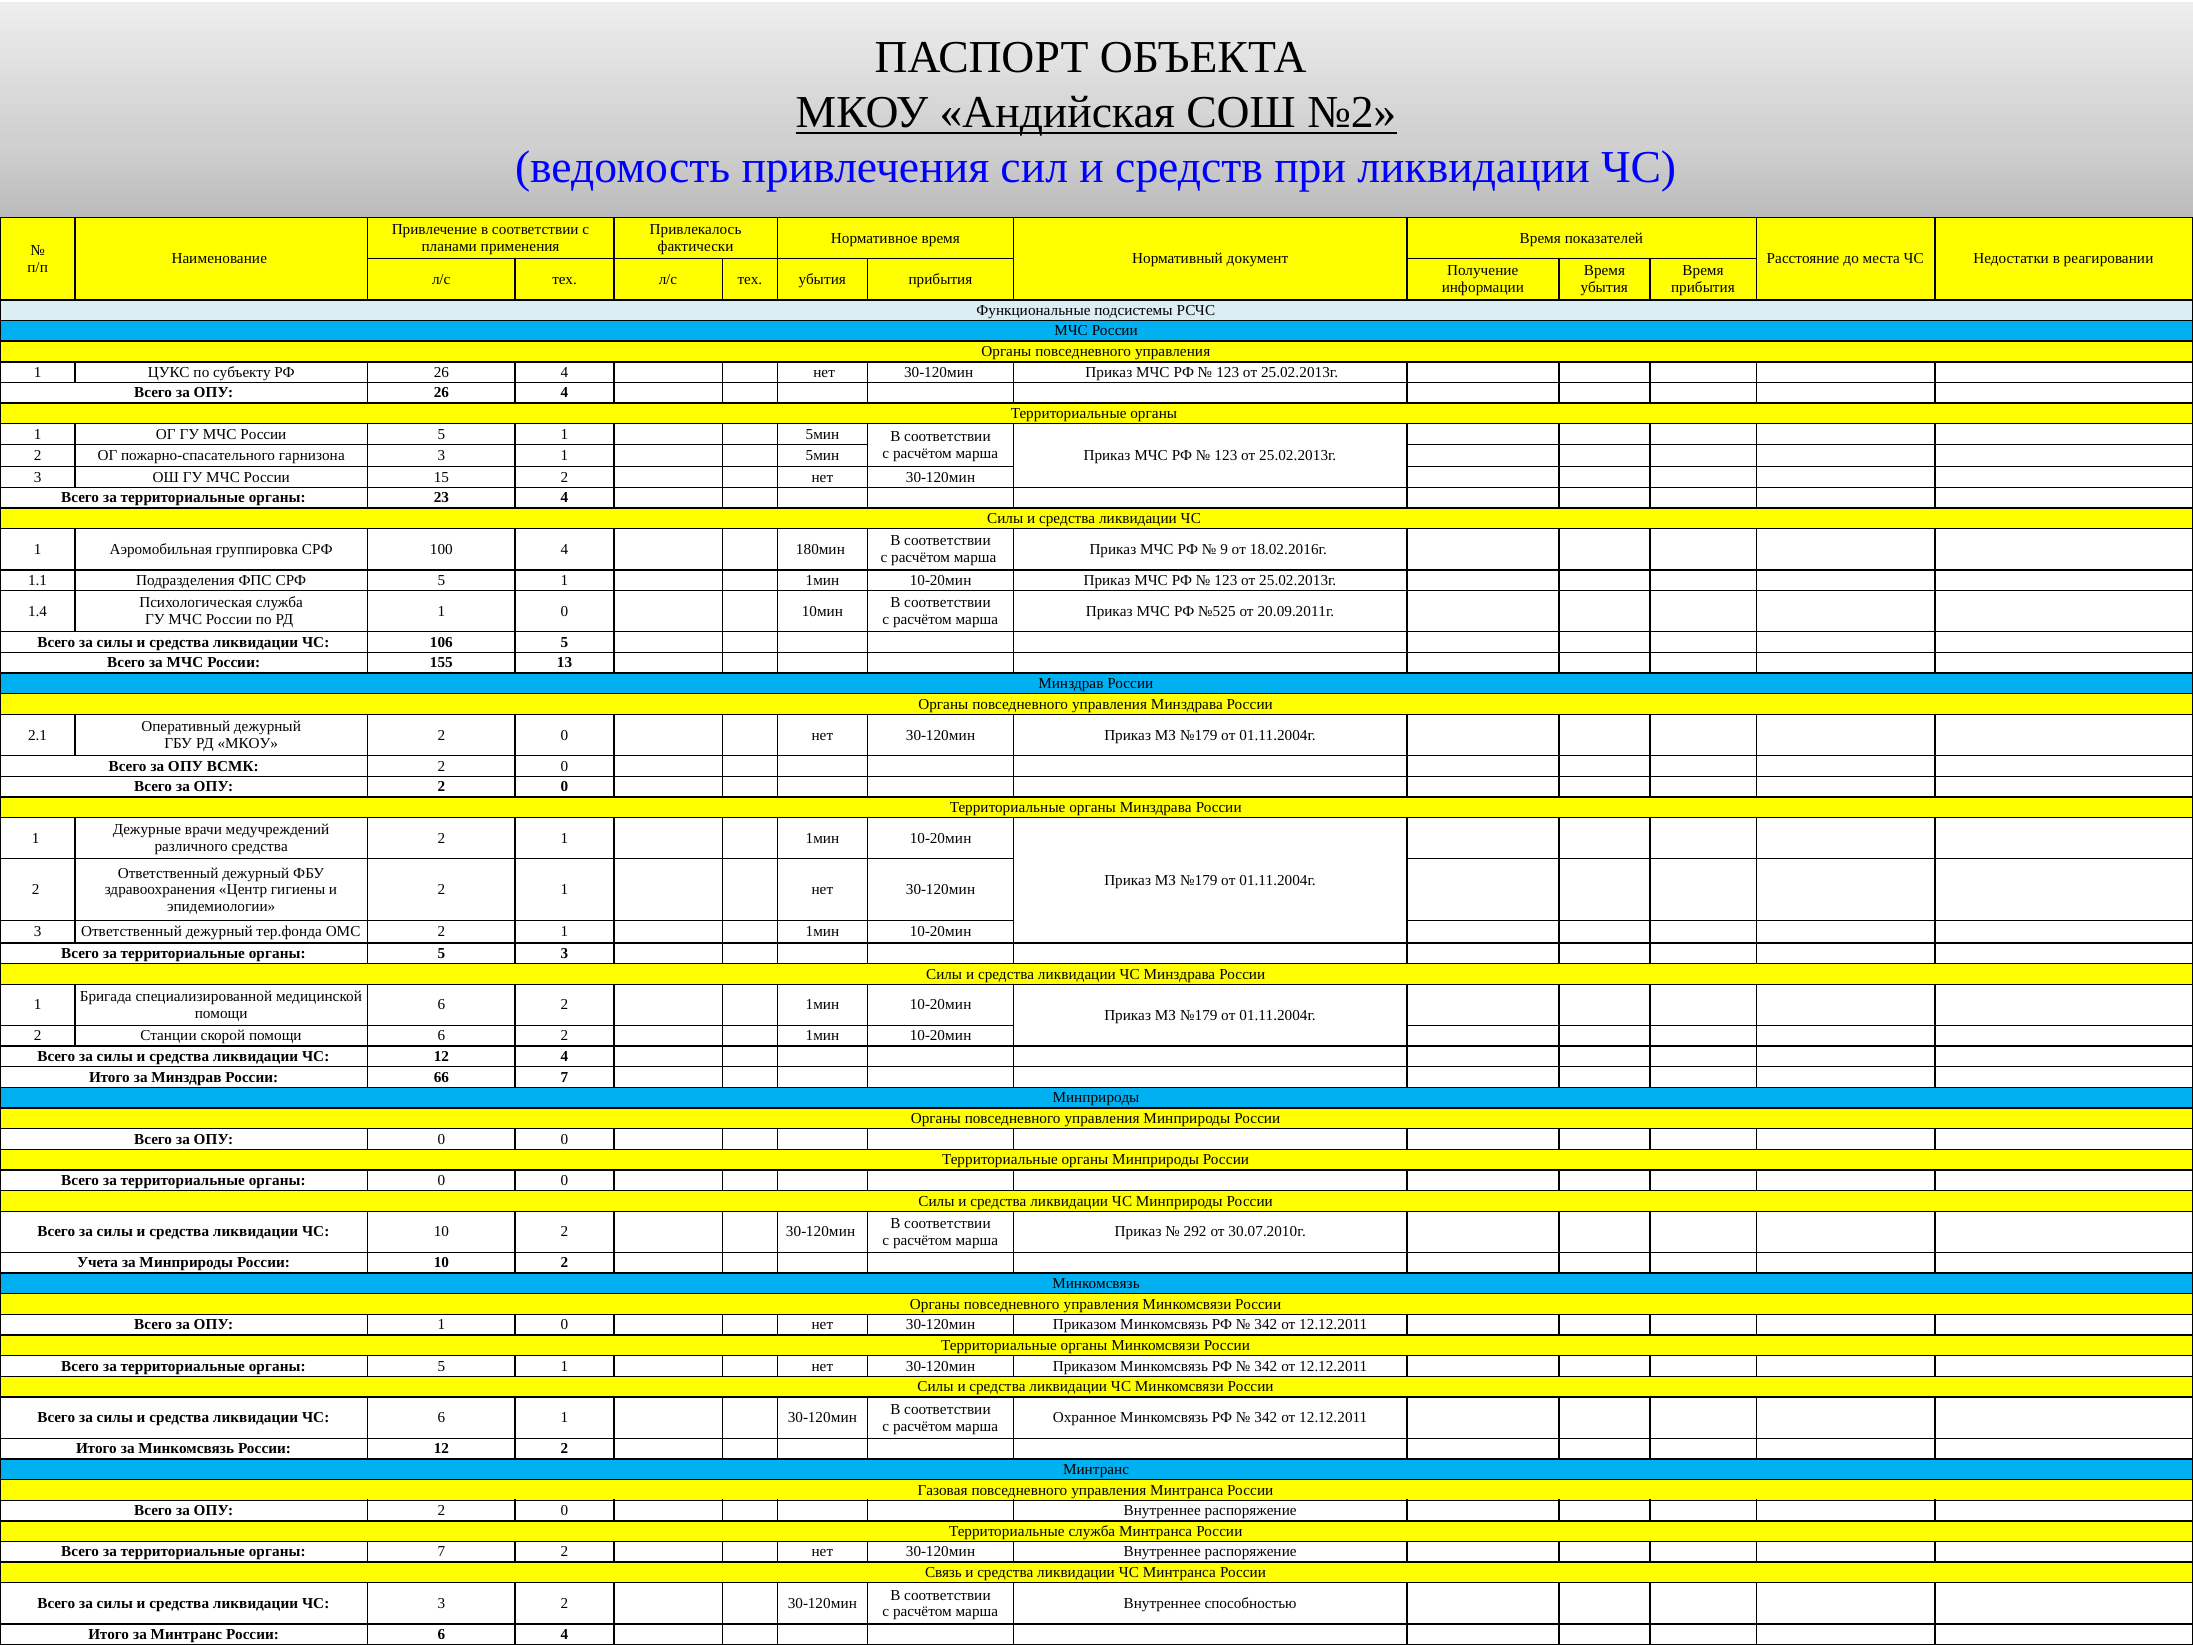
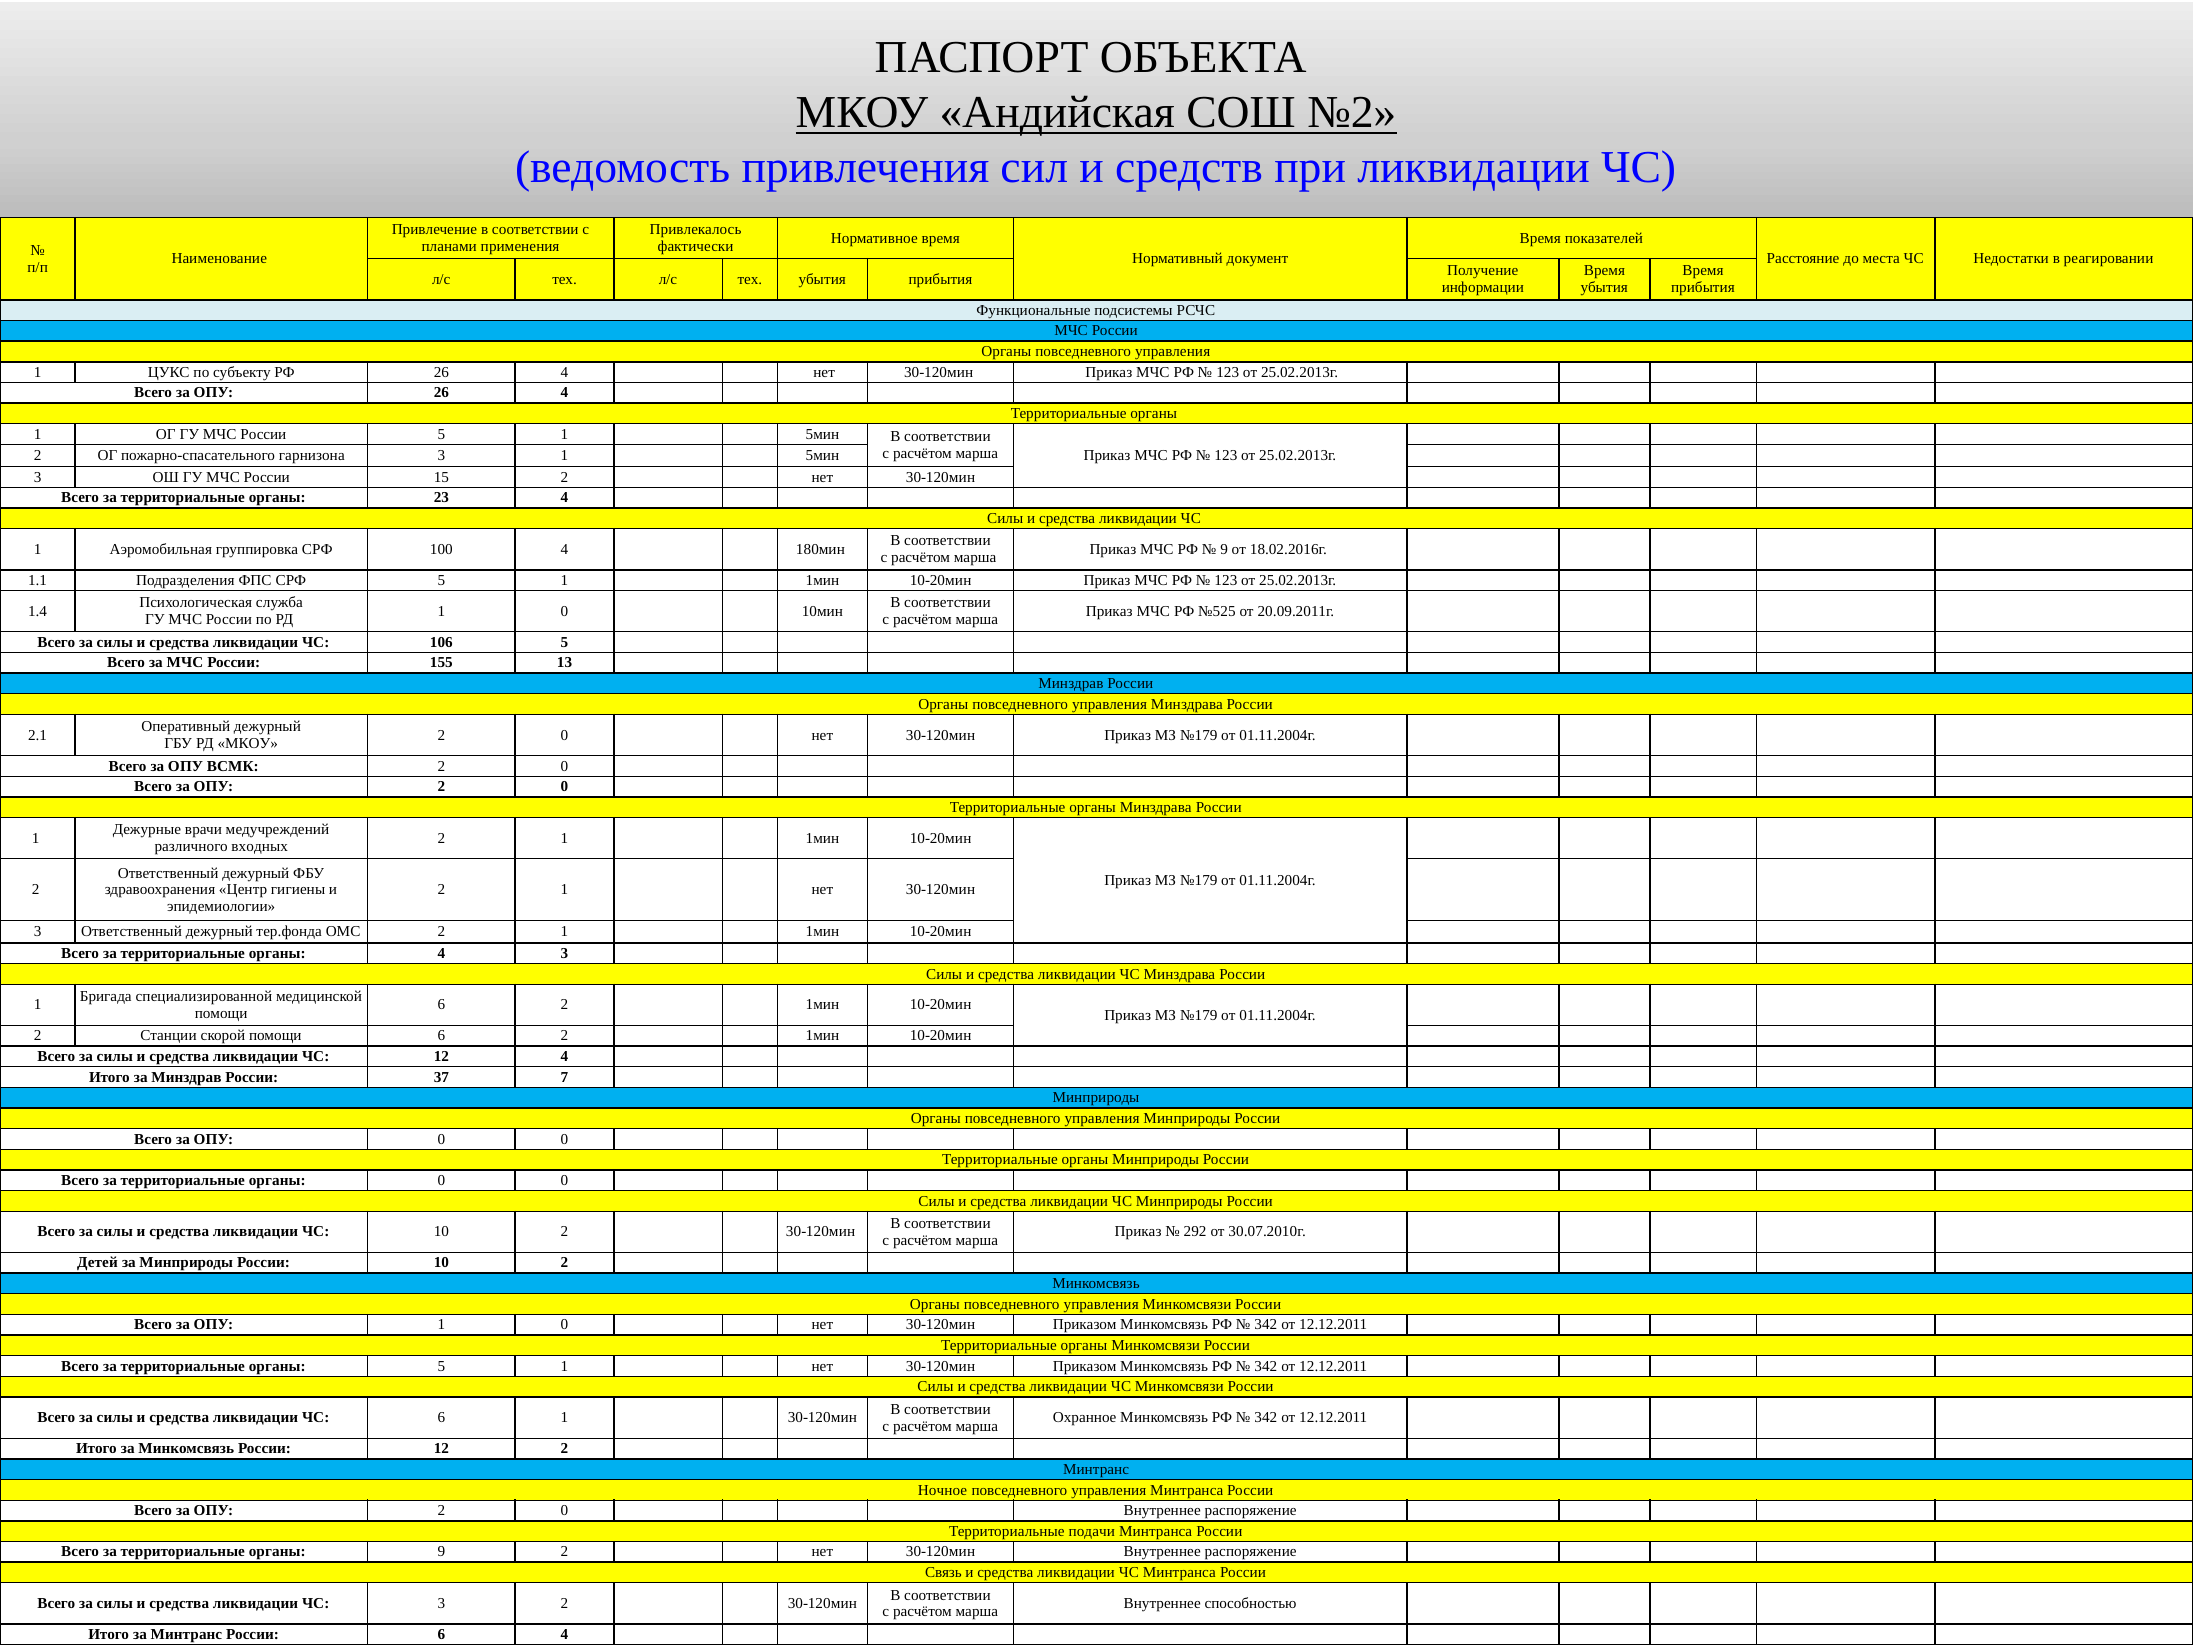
различного средства: средства -> входных
5 at (441, 953): 5 -> 4
66: 66 -> 37
Учета: Учета -> Детей
Газовая: Газовая -> Ночное
Территориальные служба: служба -> подачи
органы 7: 7 -> 9
